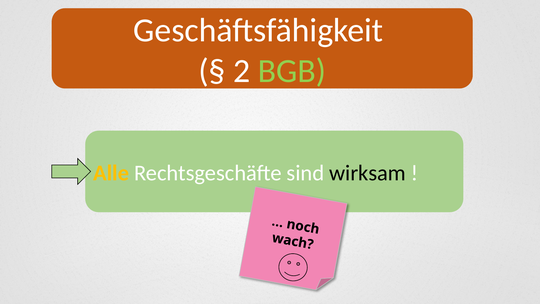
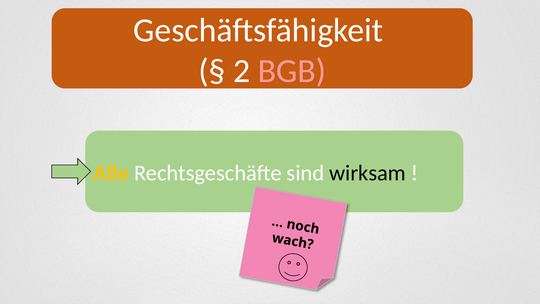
BGB colour: light green -> pink
